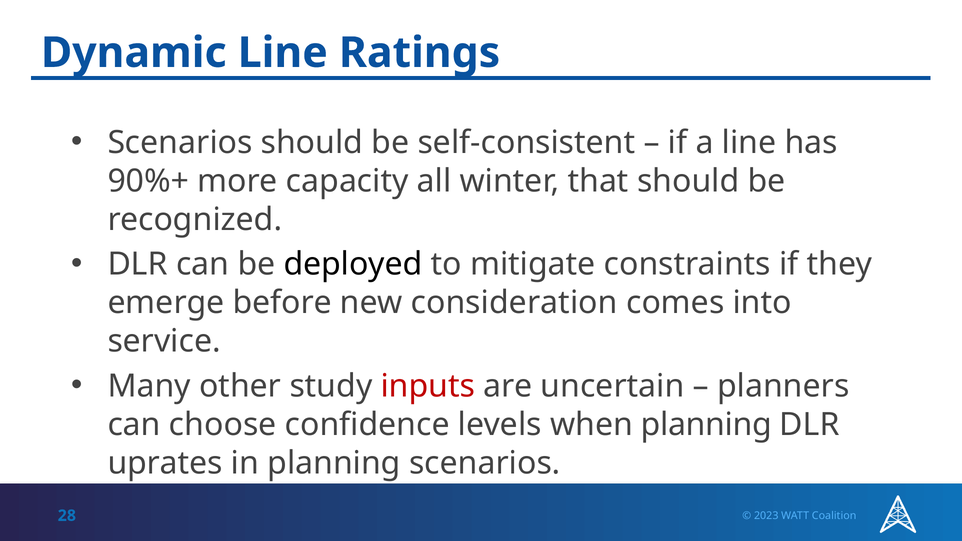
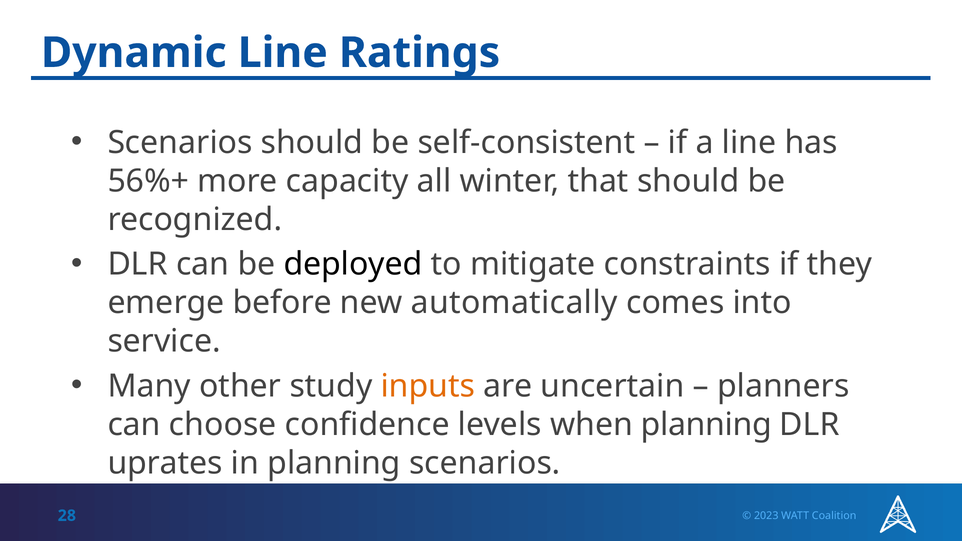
90%+: 90%+ -> 56%+
consideration: consideration -> automatically
inputs colour: red -> orange
